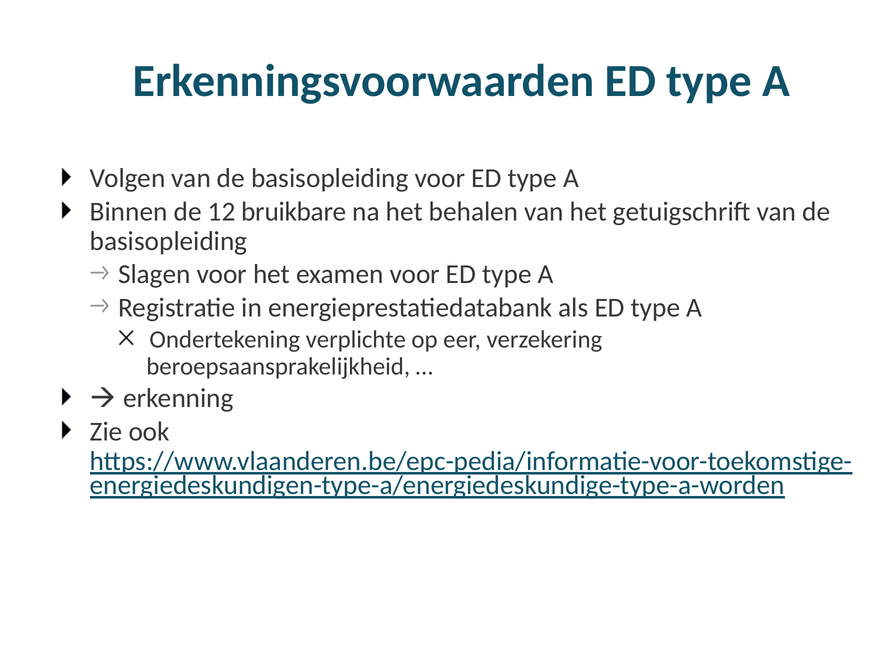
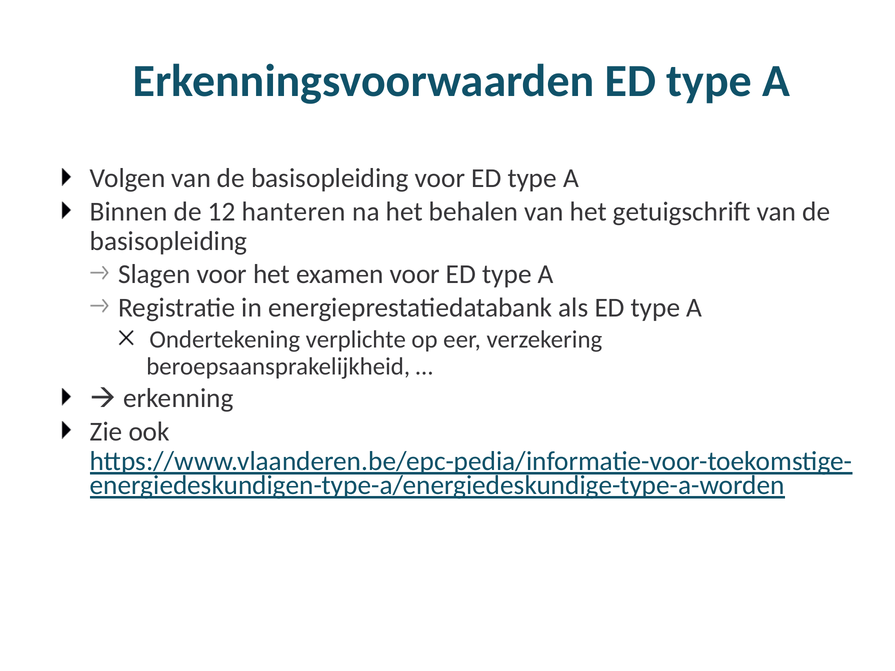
bruikbare: bruikbare -> hanteren
